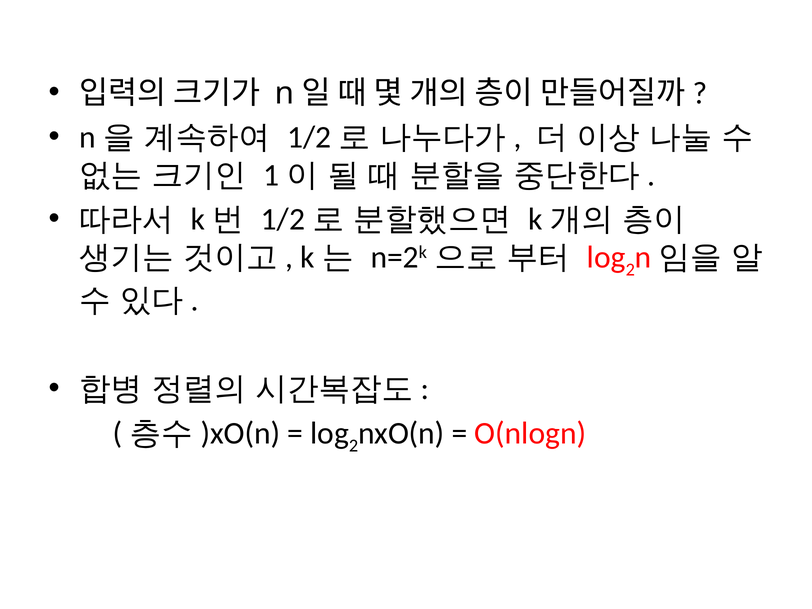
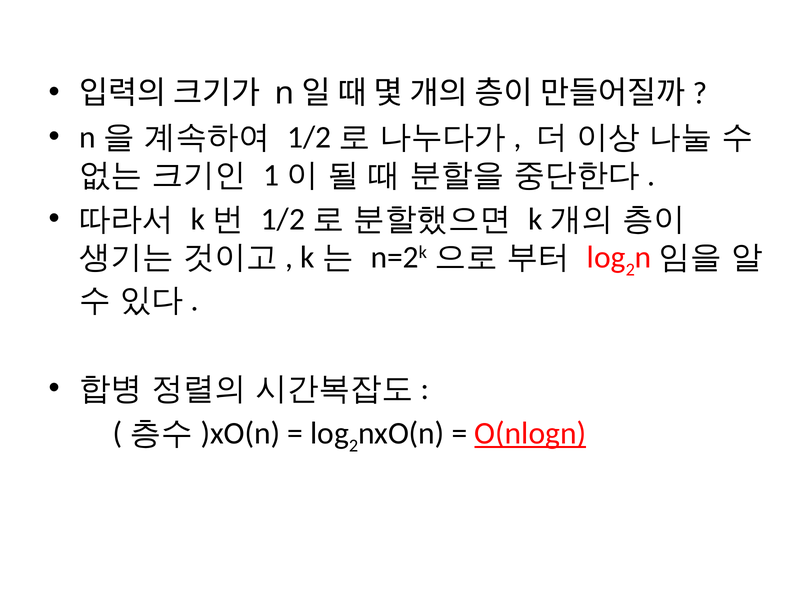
O(nlogn underline: none -> present
